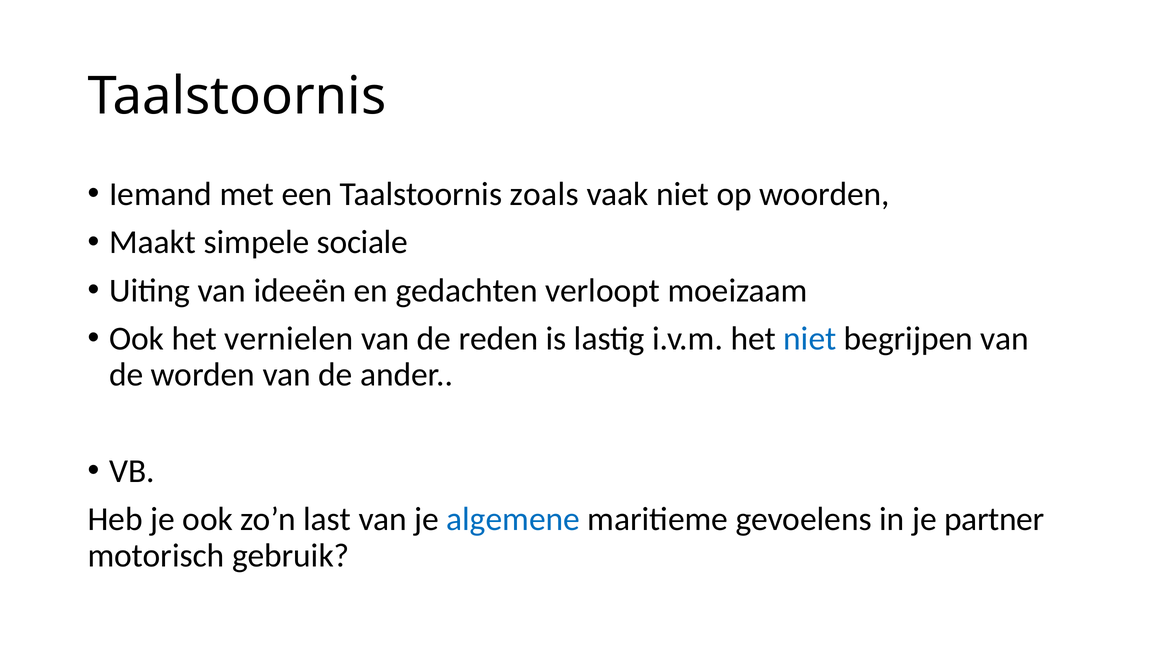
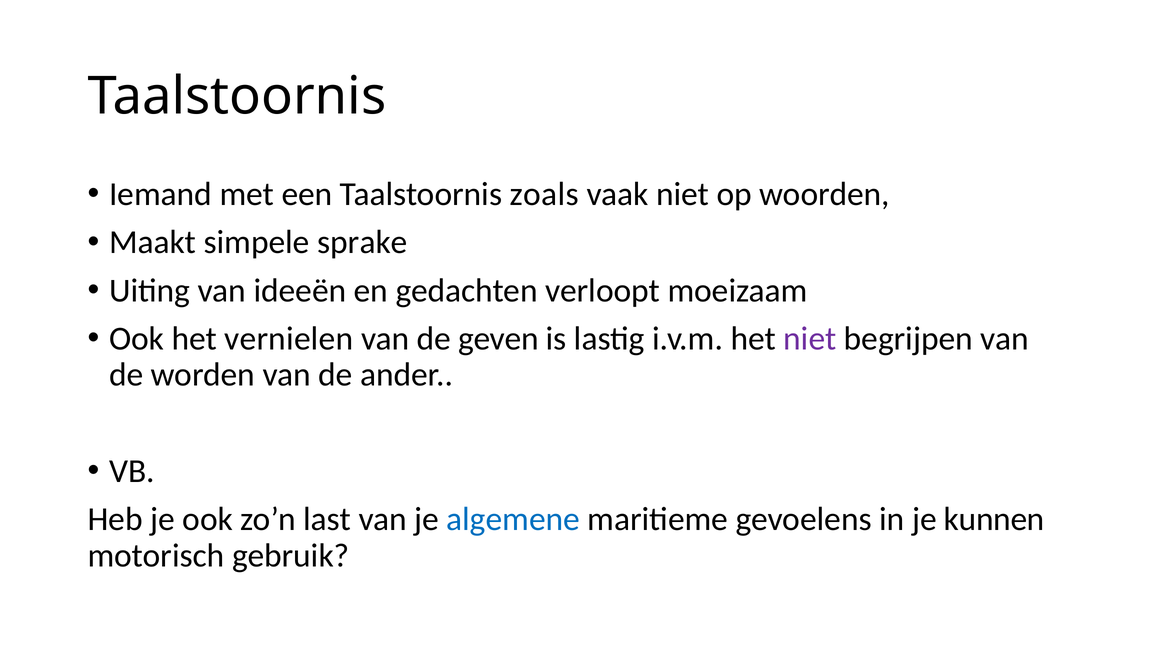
sociale: sociale -> sprake
reden: reden -> geven
niet at (810, 339) colour: blue -> purple
partner: partner -> kunnen
